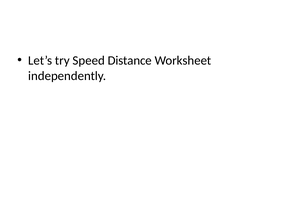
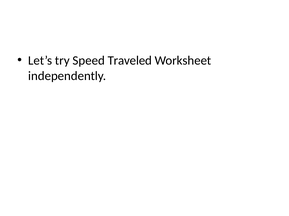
Distance: Distance -> Traveled
